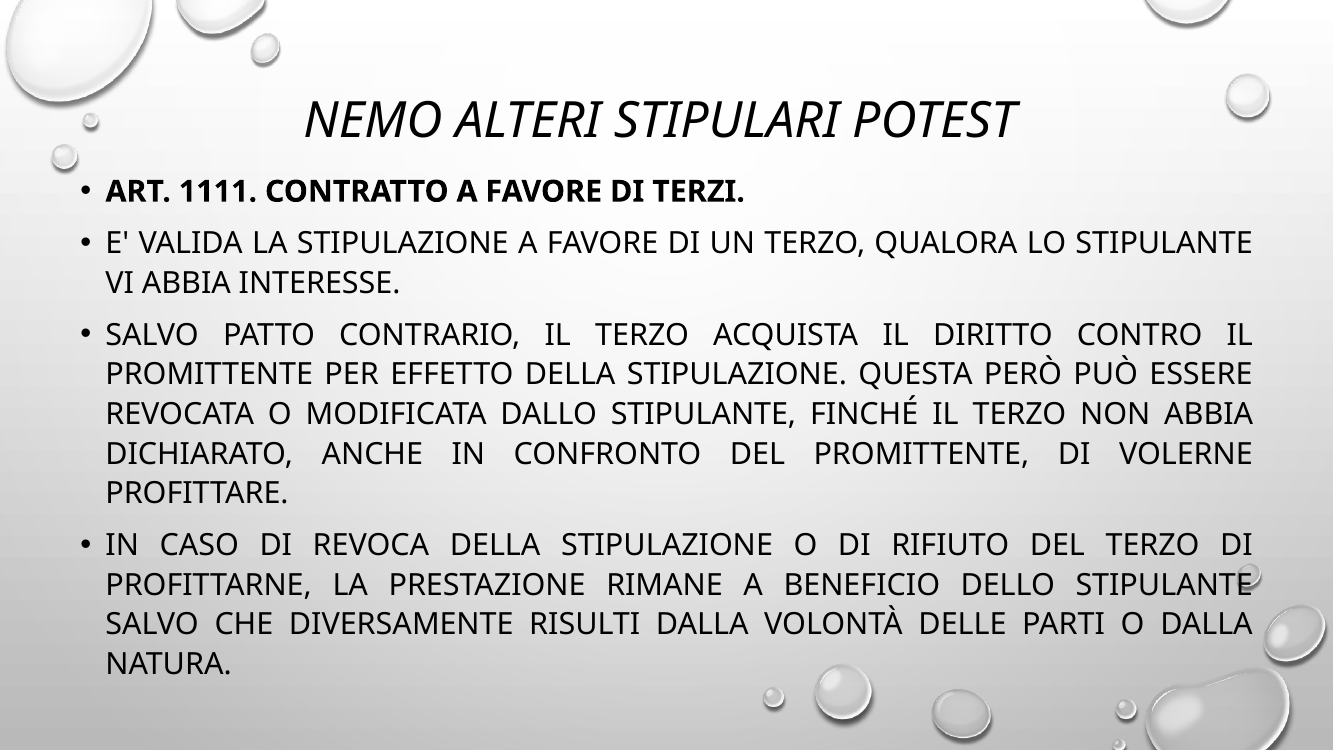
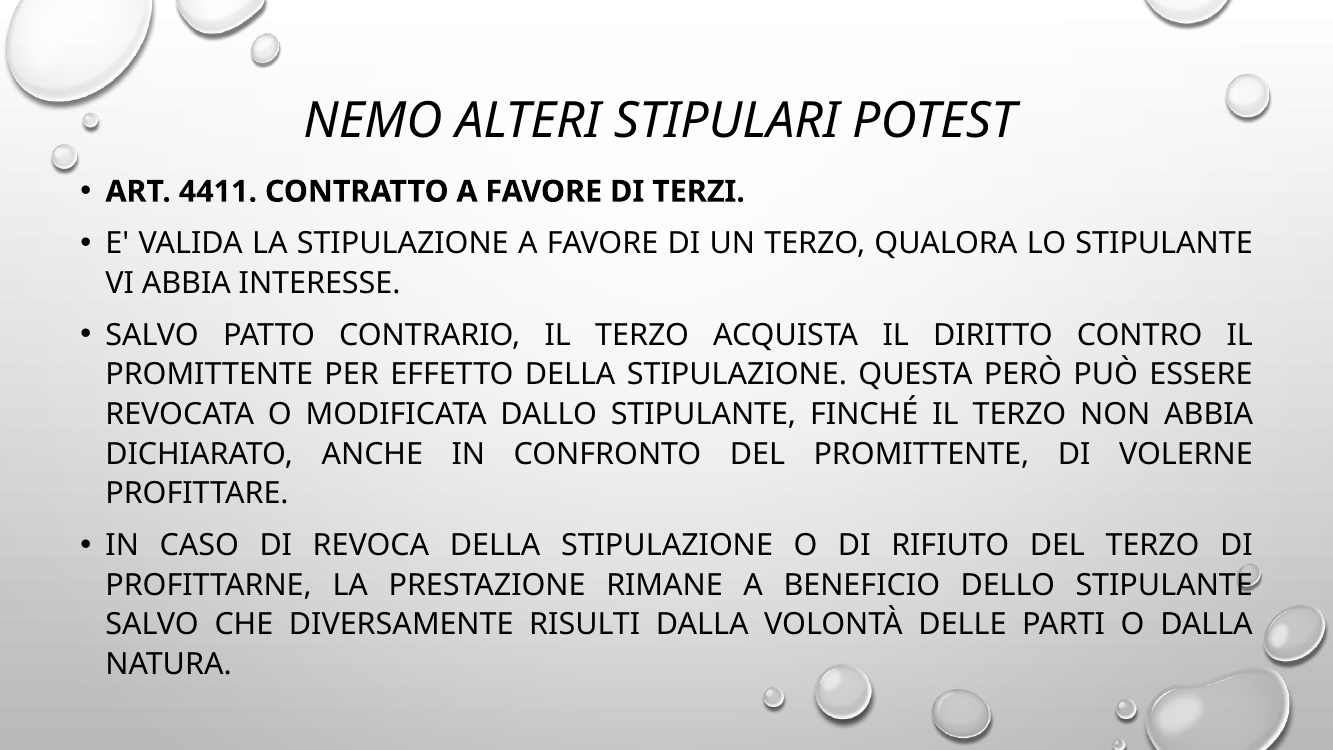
1111: 1111 -> 4411
